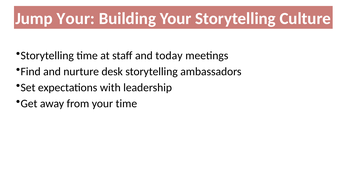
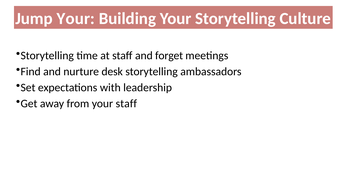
today: today -> forget
your time: time -> staff
